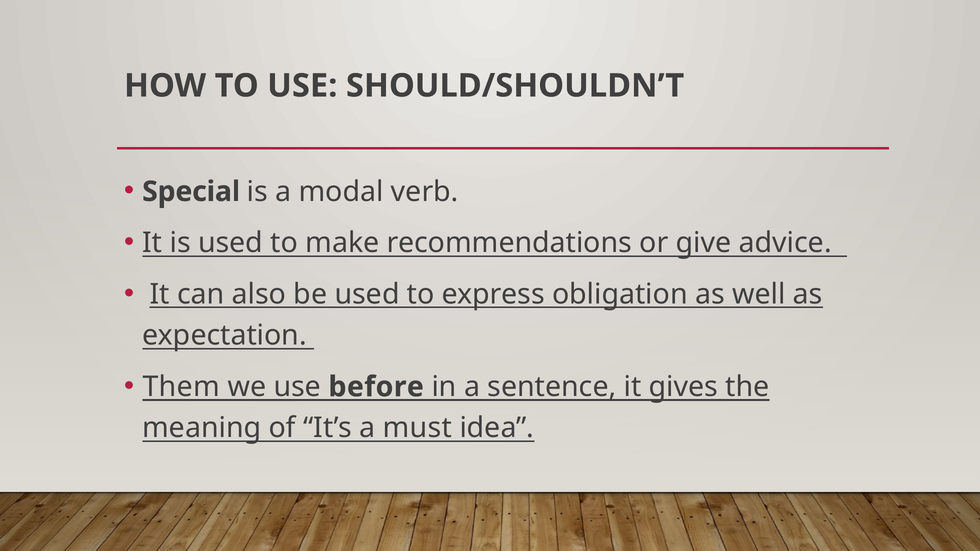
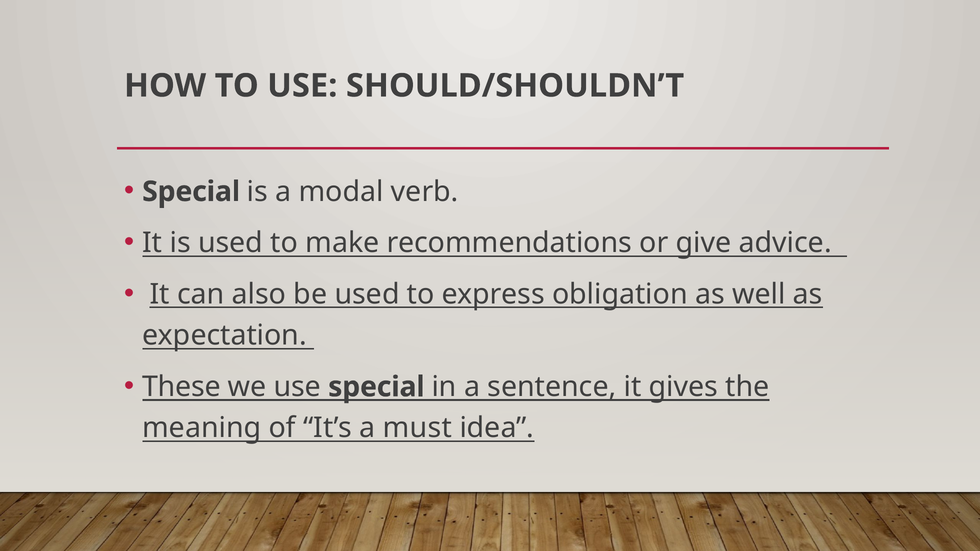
Them: Them -> These
use before: before -> special
